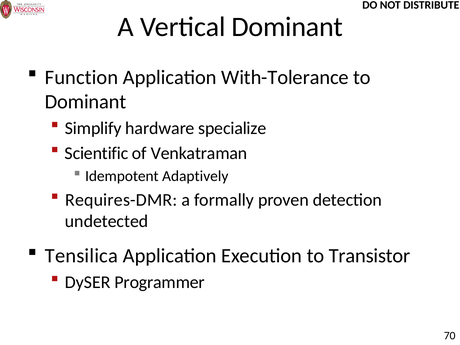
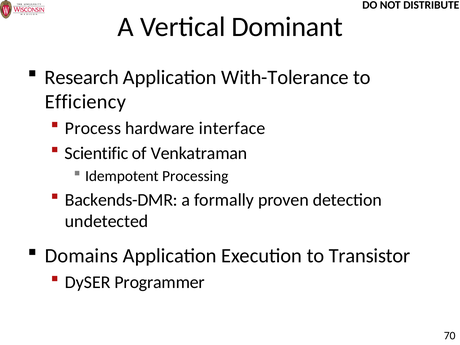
Function: Function -> Research
Dominant at (86, 102): Dominant -> Efficiency
Simplify: Simplify -> Process
specialize: specialize -> interface
Adaptively: Adaptively -> Processing
Requires-DMR: Requires-DMR -> Backends-DMR
Tensilica: Tensilica -> Domains
